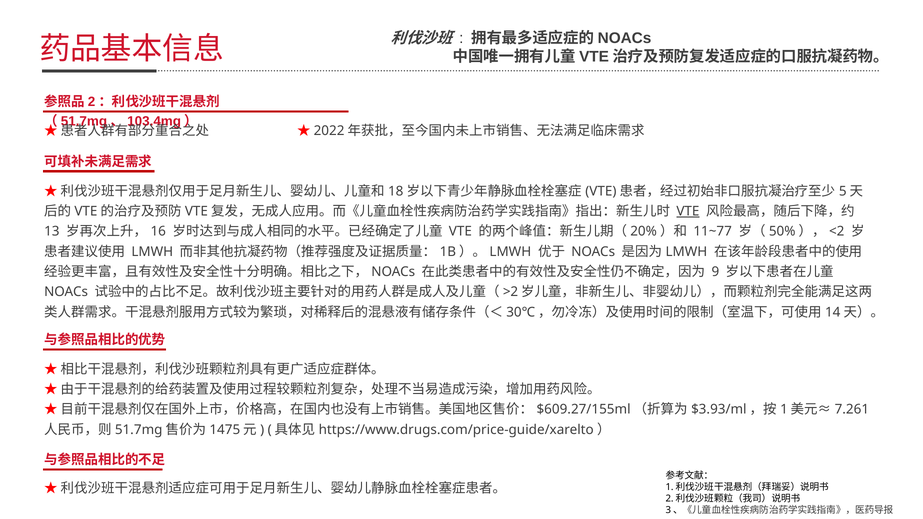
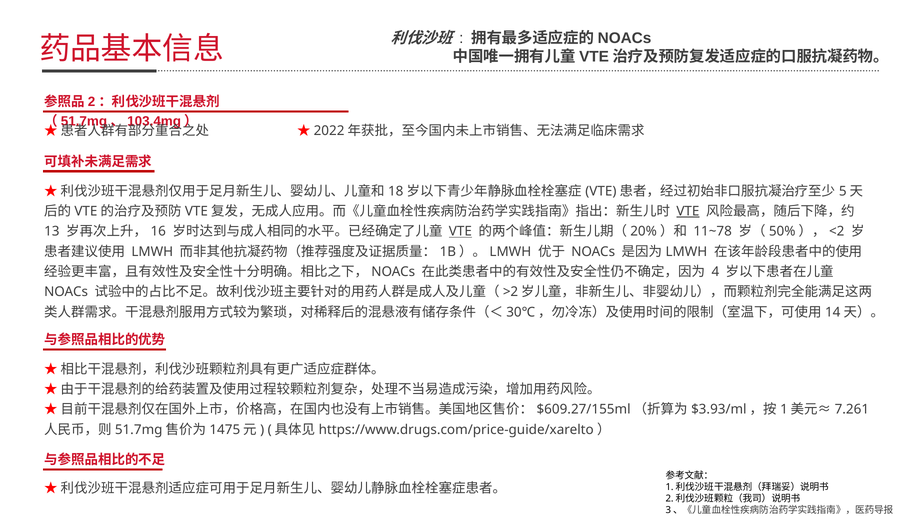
VTE at (460, 232) underline: none -> present
11~77: 11~77 -> 11~78
9: 9 -> 4
